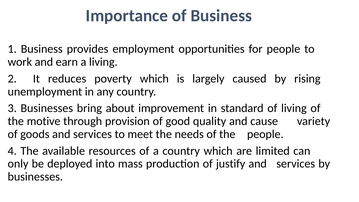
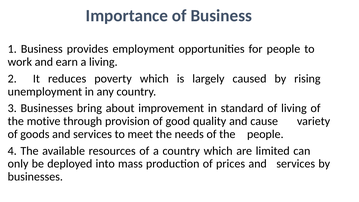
justify: justify -> prices
